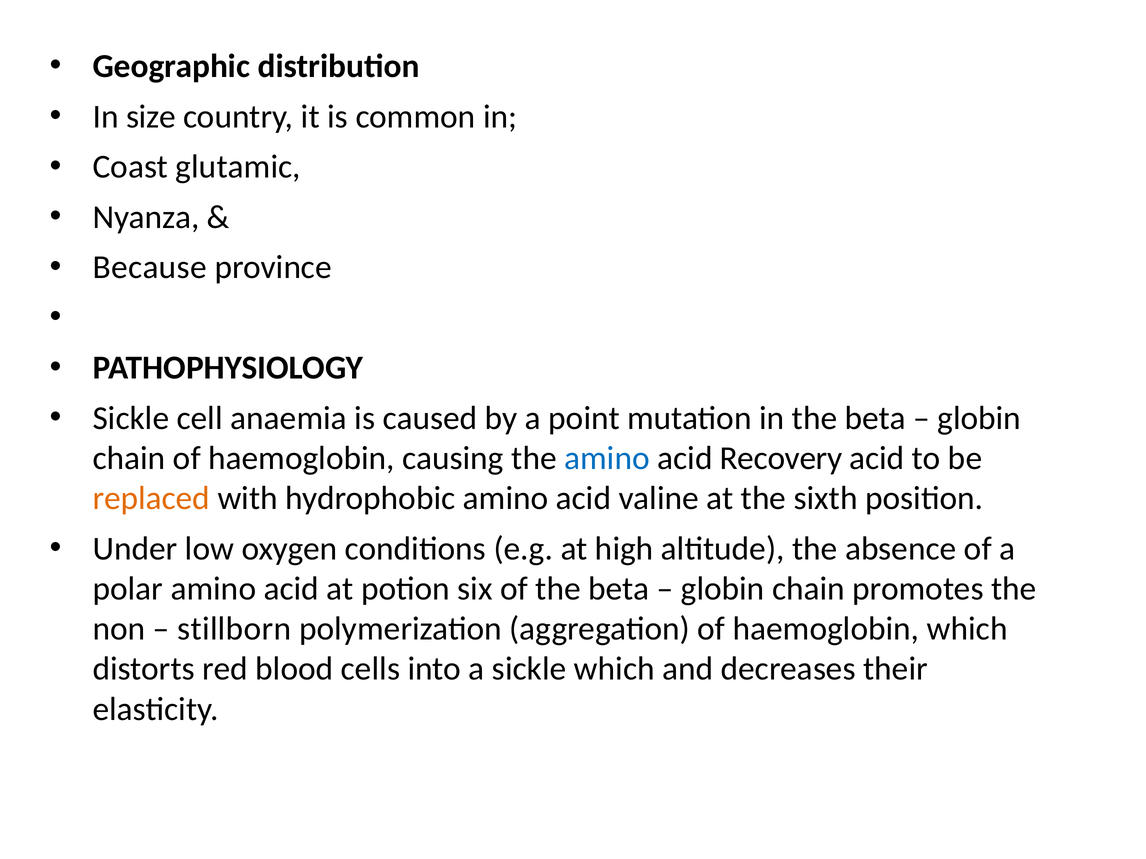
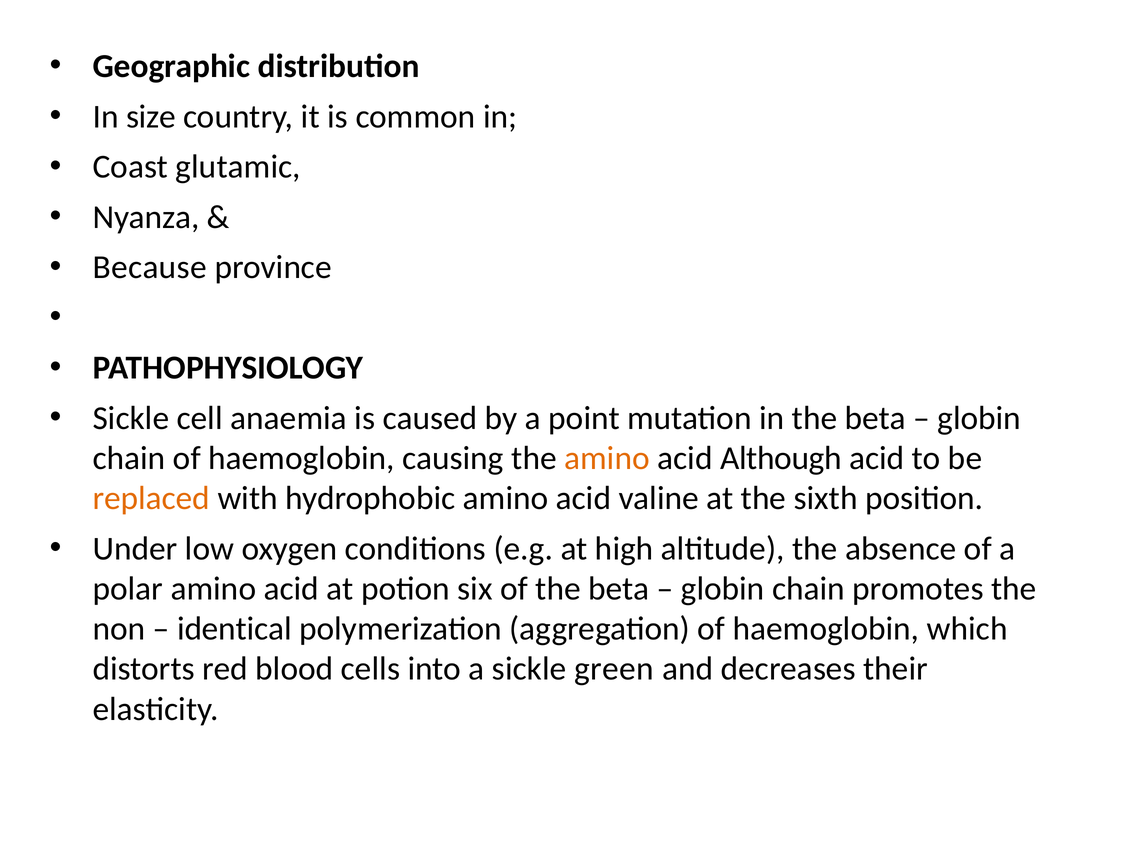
amino at (607, 459) colour: blue -> orange
Recovery: Recovery -> Although
stillborn: stillborn -> identical
sickle which: which -> green
